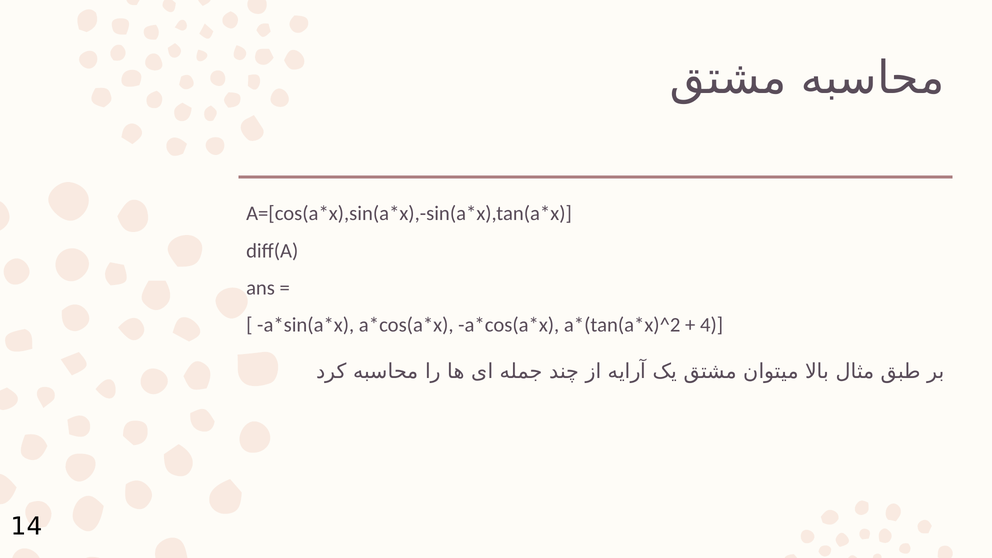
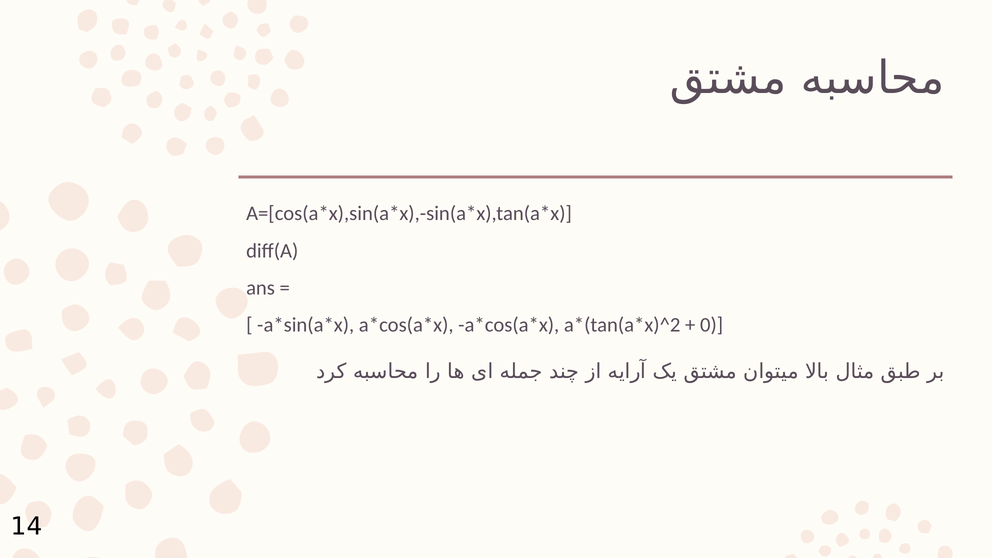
4: 4 -> 0
